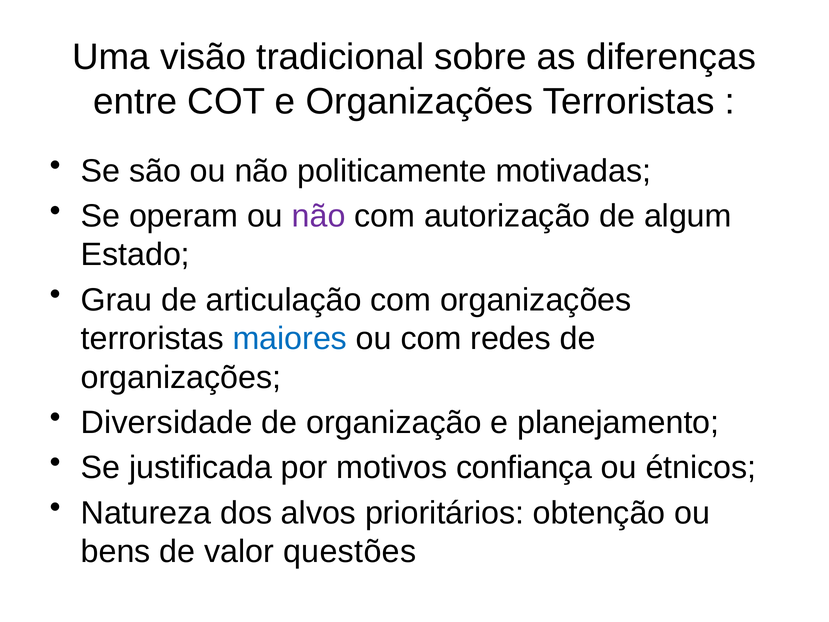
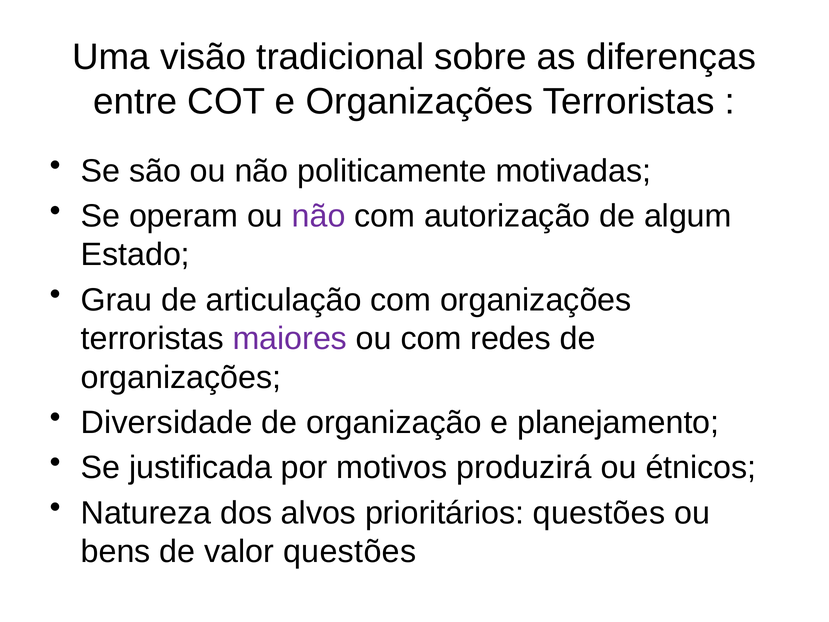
maiores colour: blue -> purple
confiança: confiança -> produzirá
prioritários obtenção: obtenção -> questões
